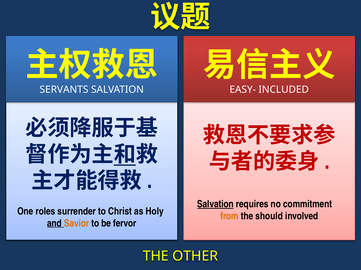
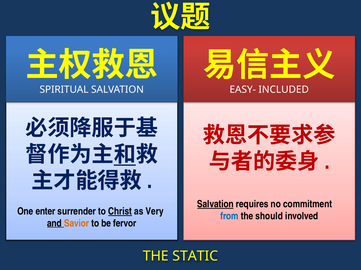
SERVANTS: SERVANTS -> SPIRITUAL
roles: roles -> enter
Christ underline: none -> present
Holy: Holy -> Very
from colour: orange -> blue
OTHER: OTHER -> STATIC
